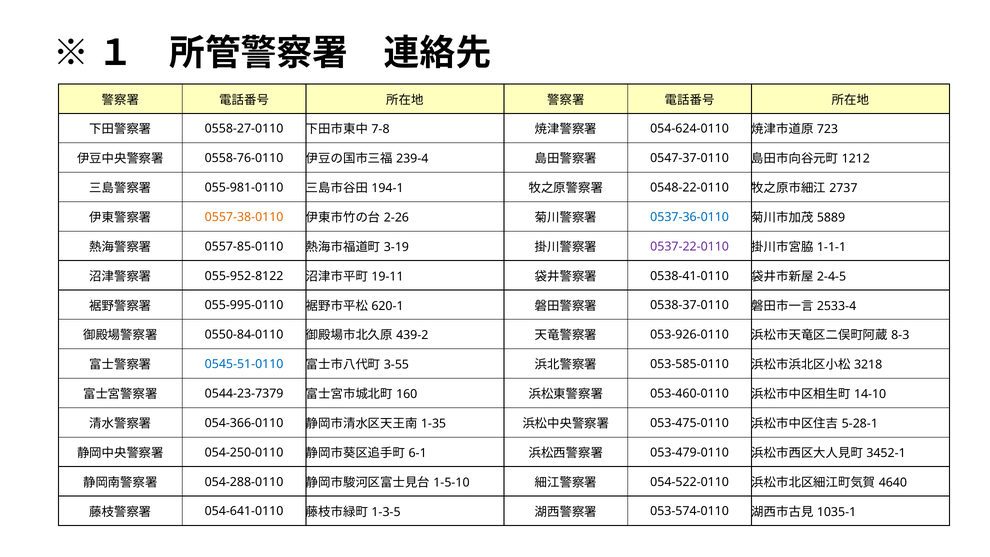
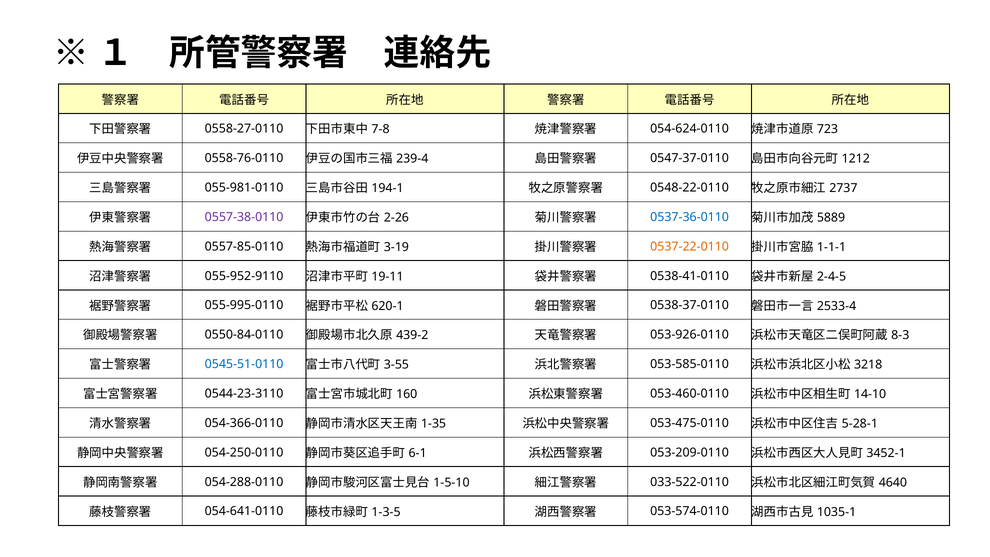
0557-38-0110 colour: orange -> purple
0537-22-0110 colour: purple -> orange
055-952-8122: 055-952-8122 -> 055-952-9110
0544-23-7379: 0544-23-7379 -> 0544-23-3110
053-479-0110: 053-479-0110 -> 053-209-0110
054-522-0110: 054-522-0110 -> 033-522-0110
